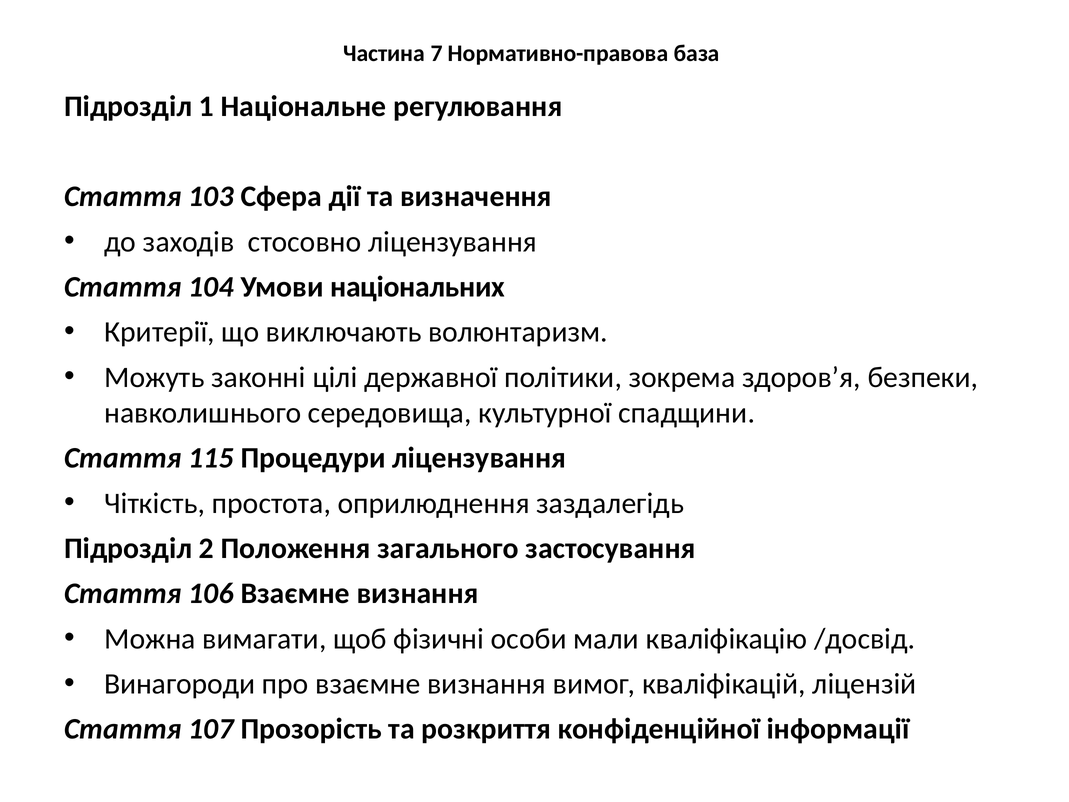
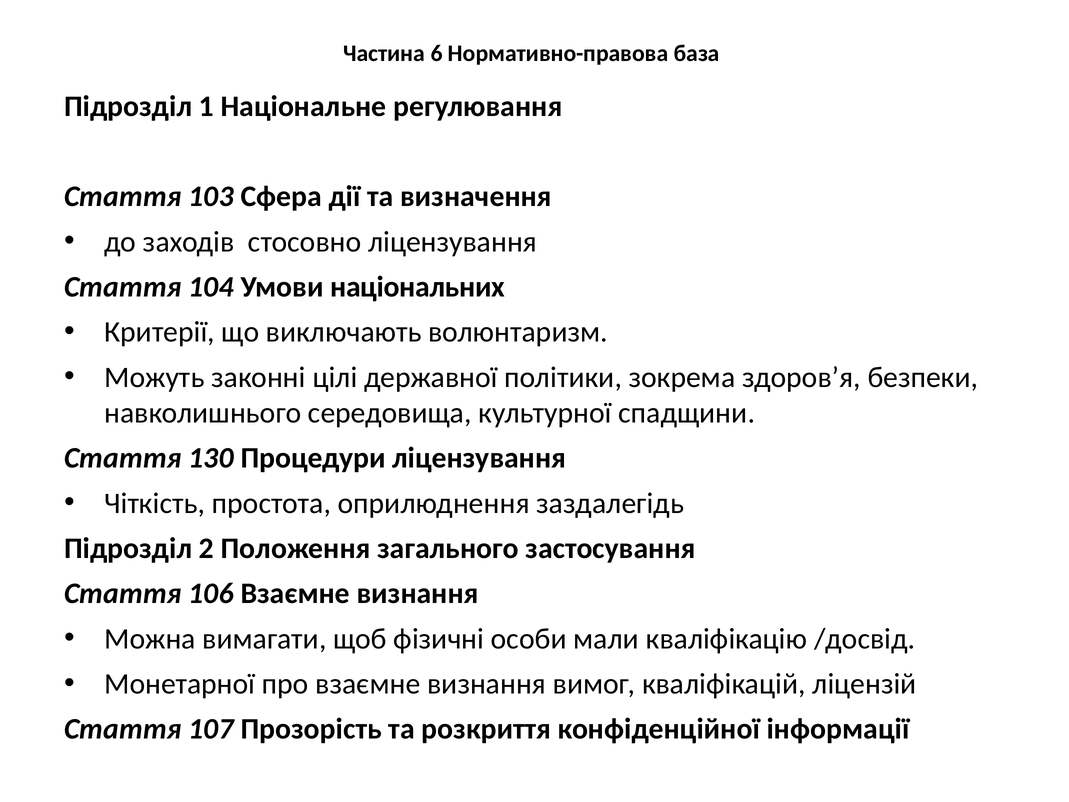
7: 7 -> 6
115: 115 -> 130
Винагороди: Винагороди -> Монетарної
